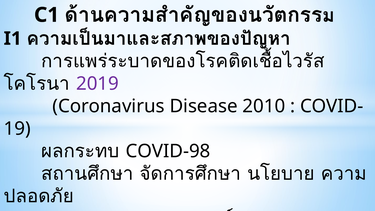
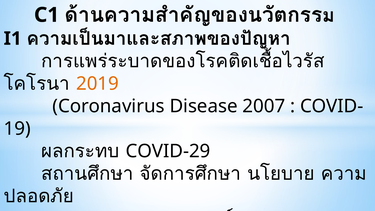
2019 colour: purple -> orange
2010: 2010 -> 2007
COVID-98: COVID-98 -> COVID-29
